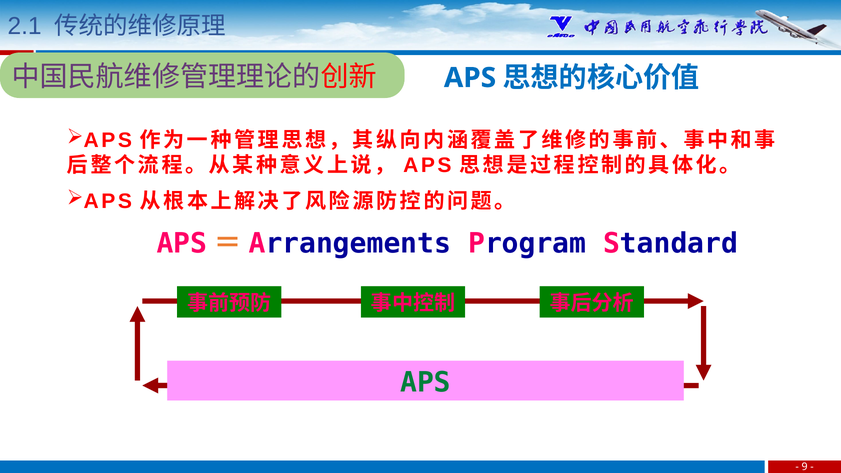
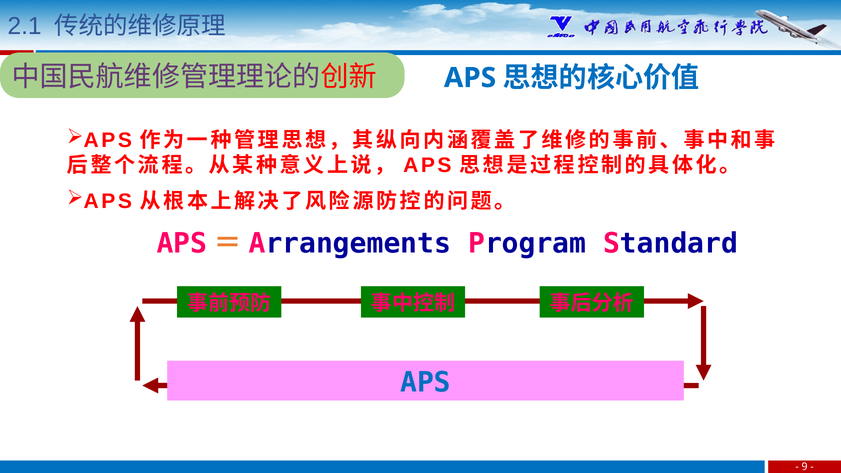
APS at (426, 383) colour: green -> blue
